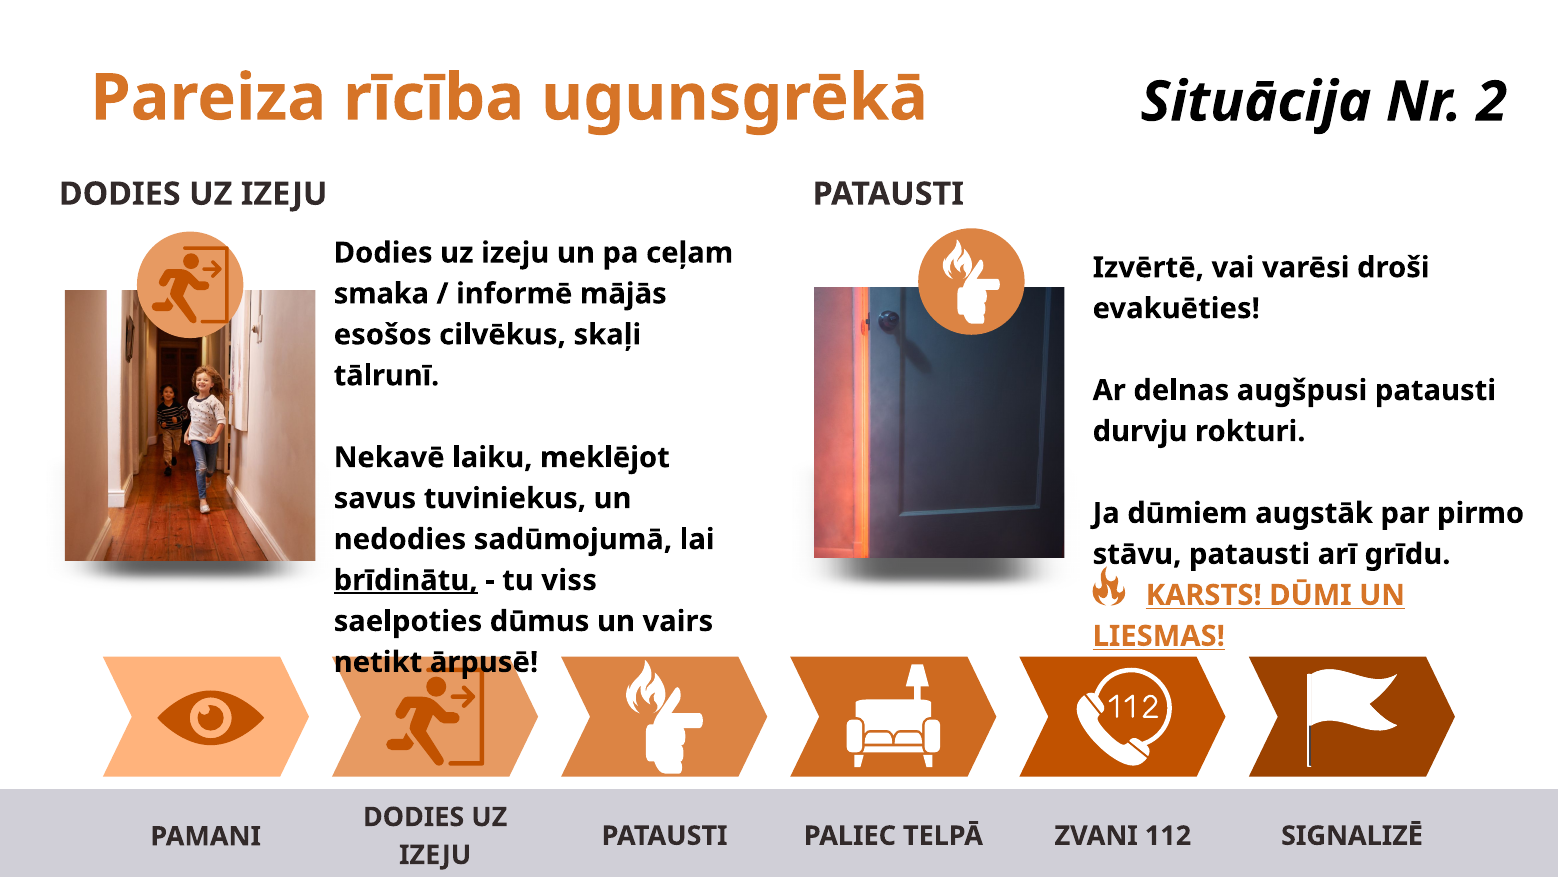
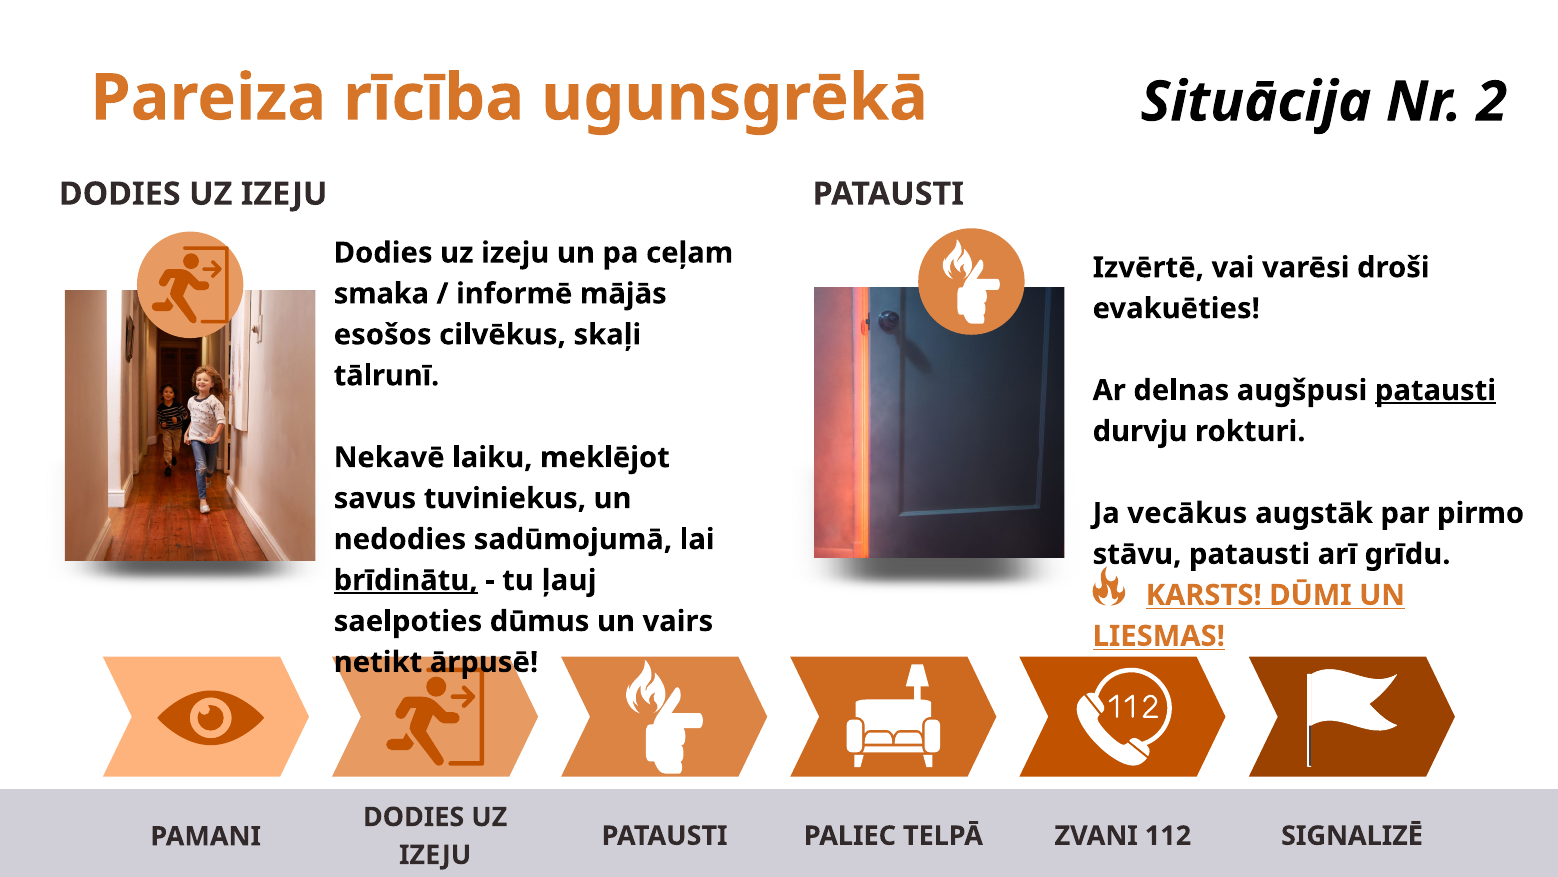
patausti at (1435, 390) underline: none -> present
dūmiem: dūmiem -> vecākus
viss: viss -> ļauj
